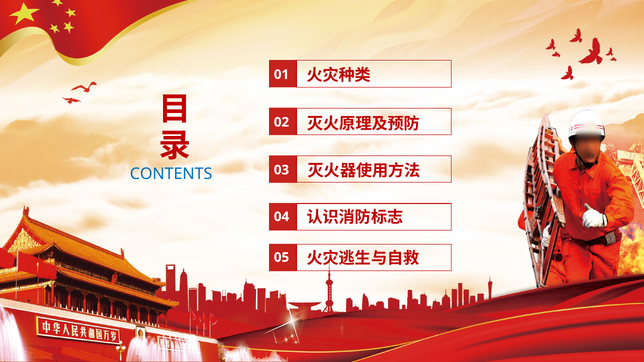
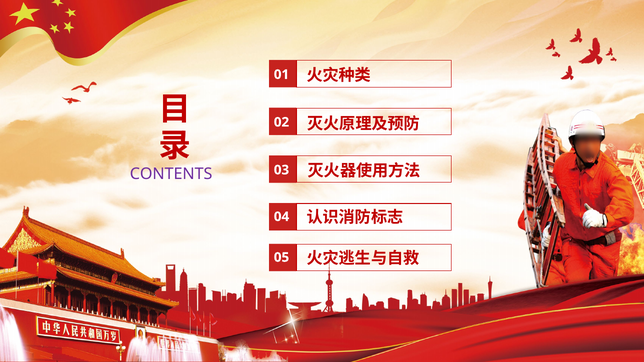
CONTENTS colour: blue -> purple
